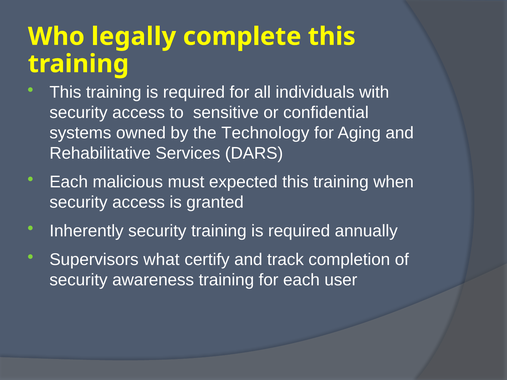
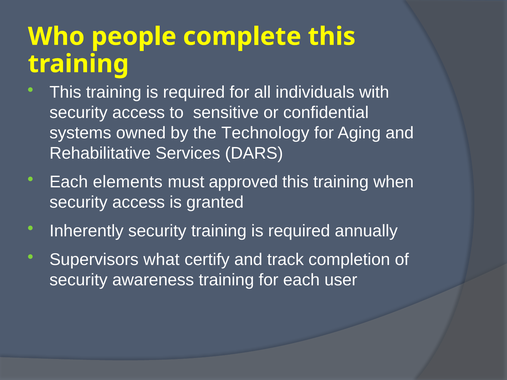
legally: legally -> people
malicious: malicious -> elements
expected: expected -> approved
